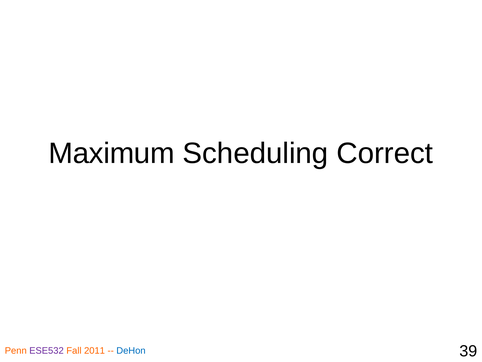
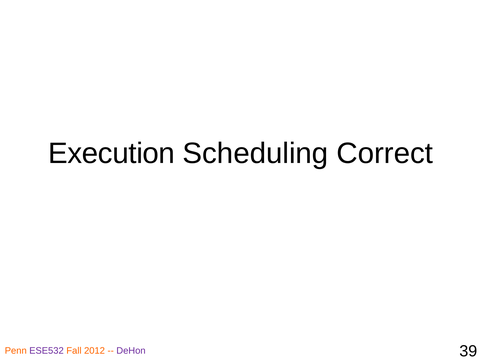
Maximum: Maximum -> Execution
2011: 2011 -> 2012
DeHon colour: blue -> purple
